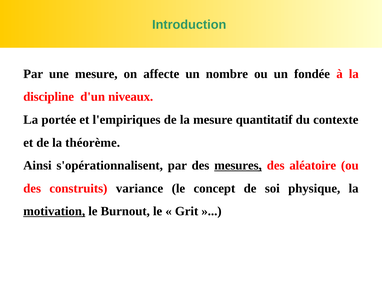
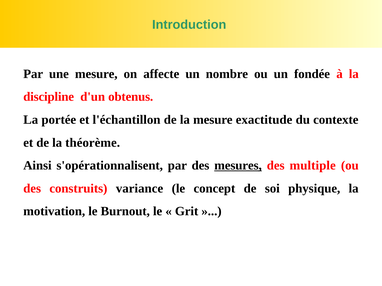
niveaux: niveaux -> obtenus
l'empiriques: l'empiriques -> l'échantillon
quantitatif: quantitatif -> exactitude
aléatoire: aléatoire -> multiple
motivation underline: present -> none
